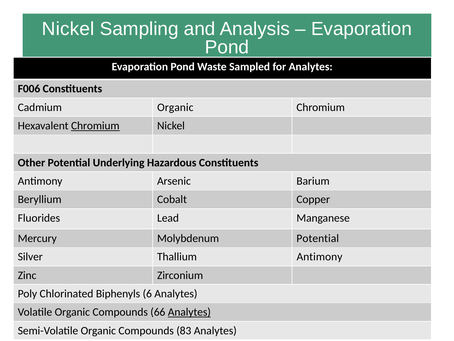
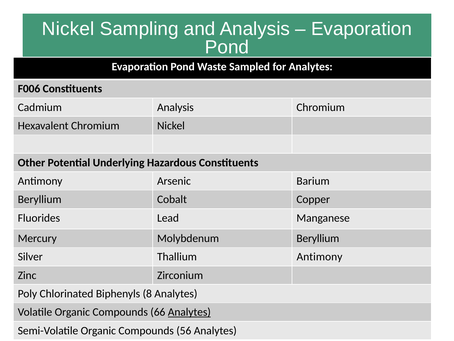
Cadmium Organic: Organic -> Analysis
Chromium at (95, 126) underline: present -> none
Molybdenum Potential: Potential -> Beryllium
6: 6 -> 8
83: 83 -> 56
